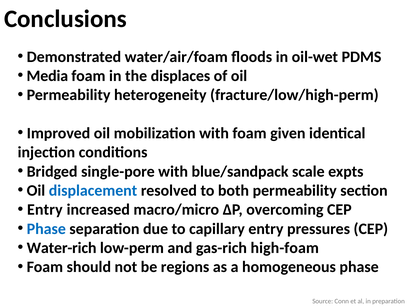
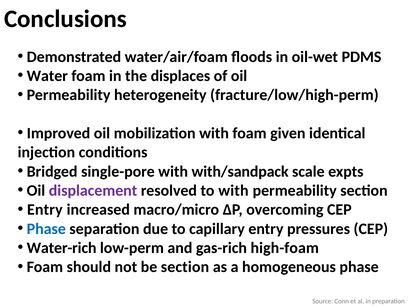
Media: Media -> Water
blue/sandpack: blue/sandpack -> with/sandpack
displacement colour: blue -> purple
to both: both -> with
be regions: regions -> section
